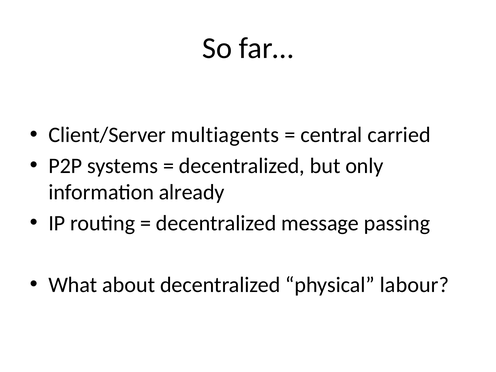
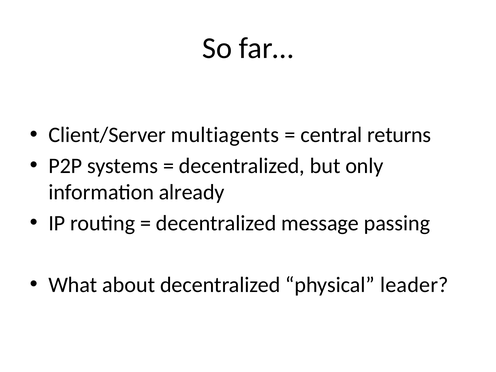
carried: carried -> returns
labour: labour -> leader
